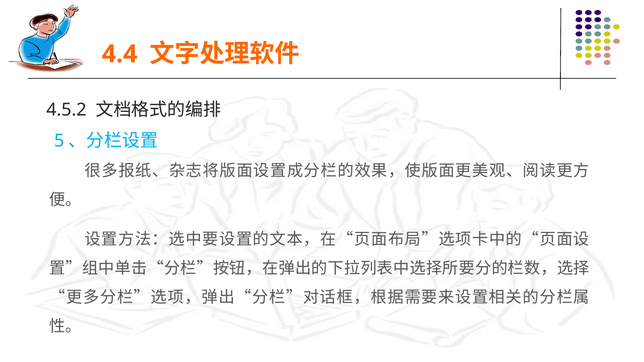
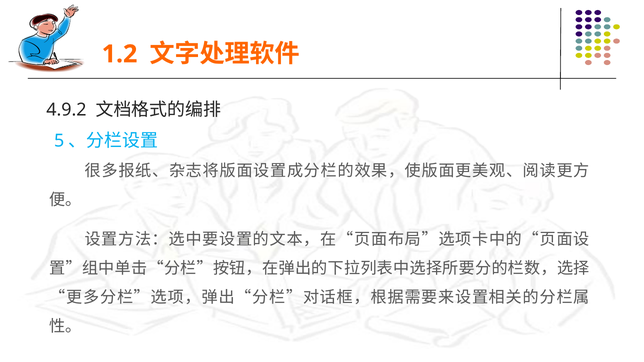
4.4: 4.4 -> 1.2
4.5.2: 4.5.2 -> 4.9.2
